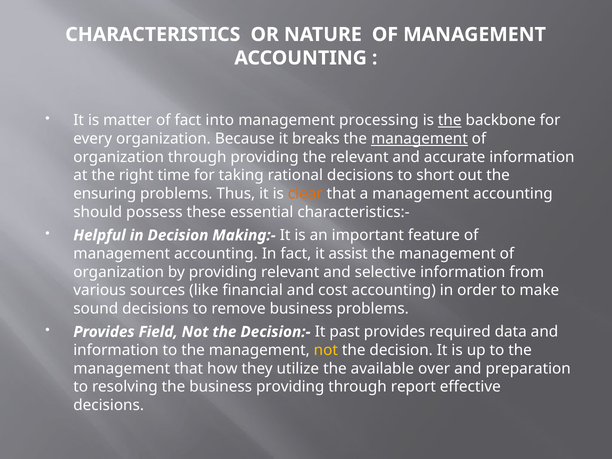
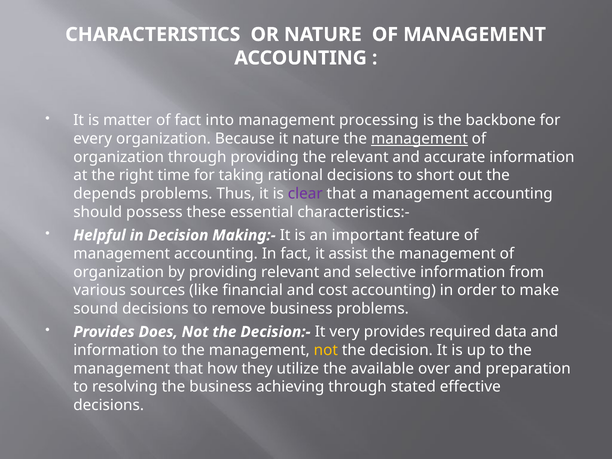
the at (450, 120) underline: present -> none
it breaks: breaks -> nature
ensuring: ensuring -> depends
clear colour: orange -> purple
Field: Field -> Does
past: past -> very
business providing: providing -> achieving
report: report -> stated
